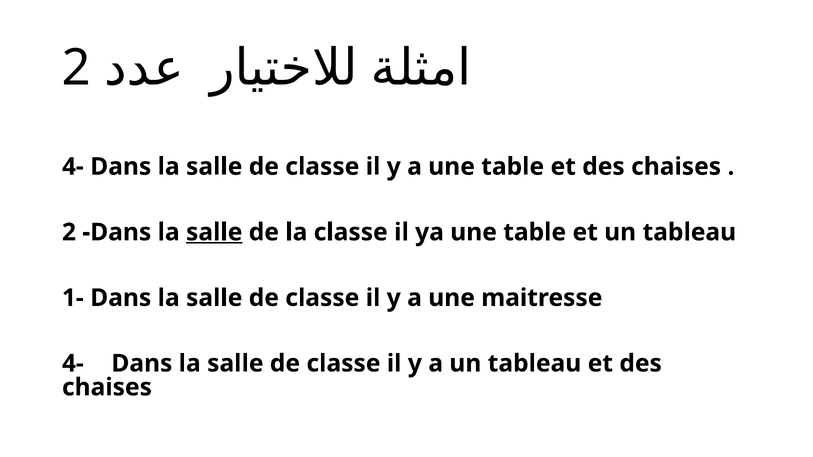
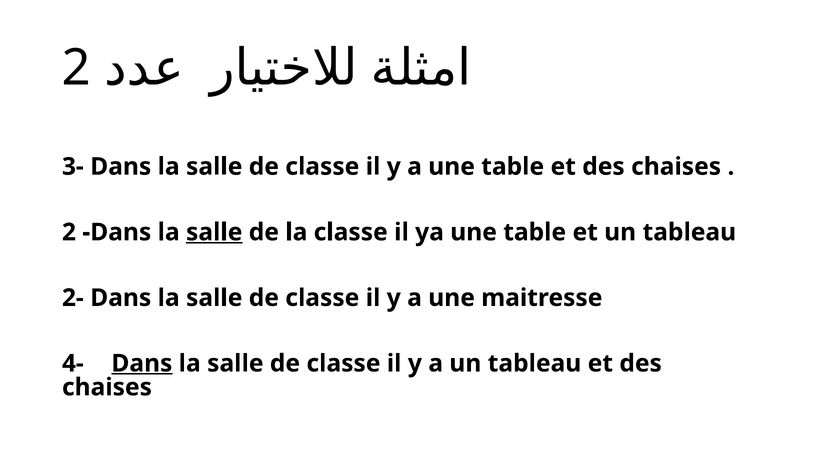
4- at (73, 167): 4- -> 3-
1-: 1- -> 2-
Dans at (142, 364) underline: none -> present
